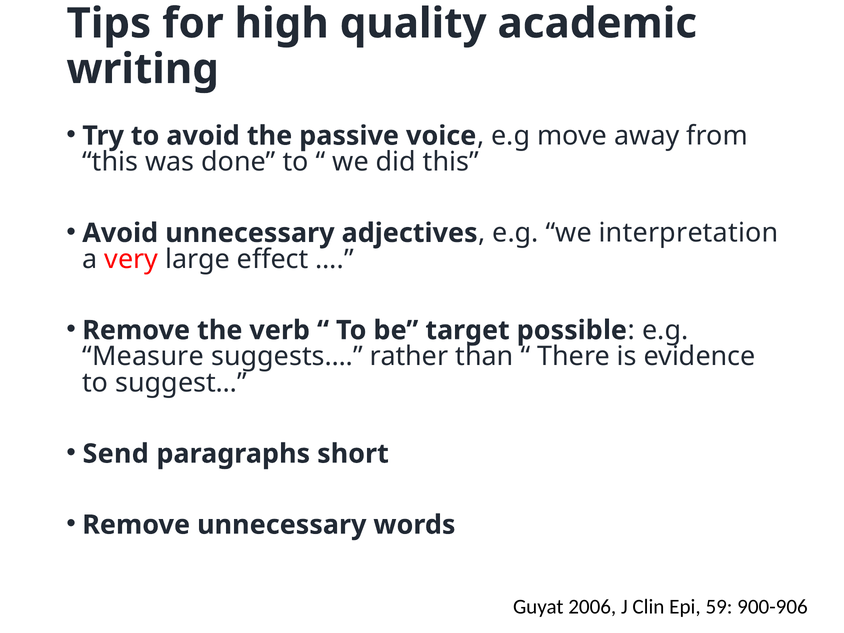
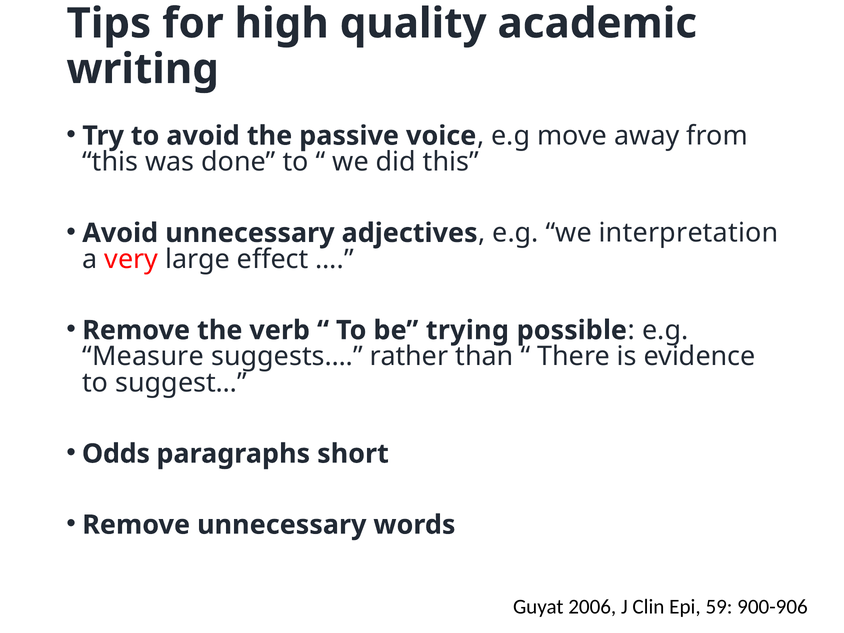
target: target -> trying
Send: Send -> Odds
